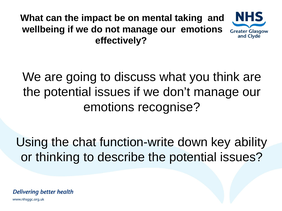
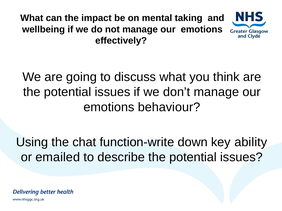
recognise: recognise -> behaviour
thinking: thinking -> emailed
